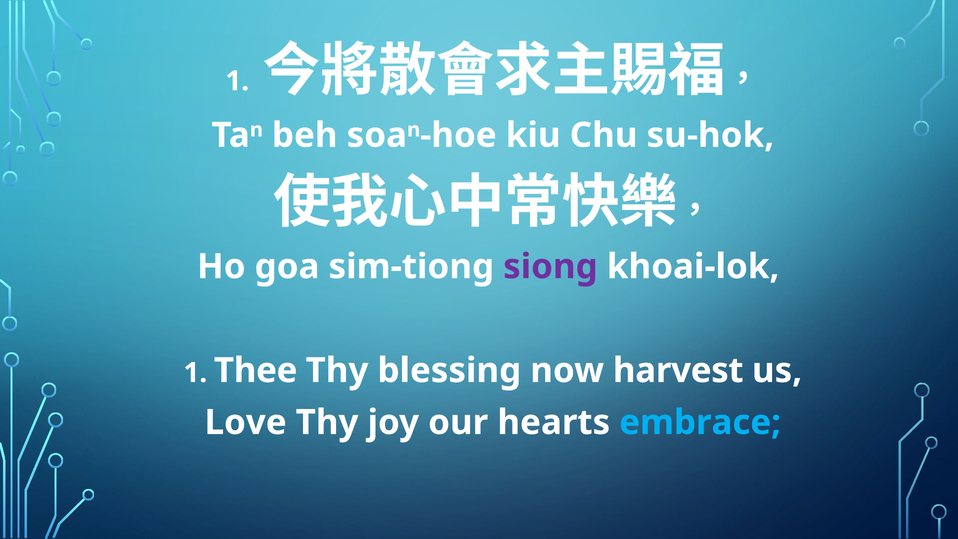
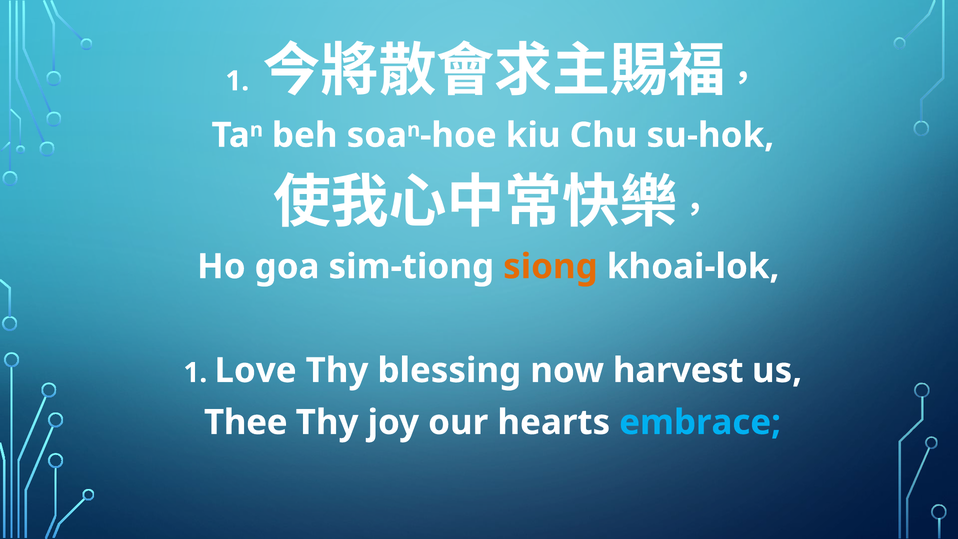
siong colour: purple -> orange
Thee: Thee -> Love
Love: Love -> Thee
